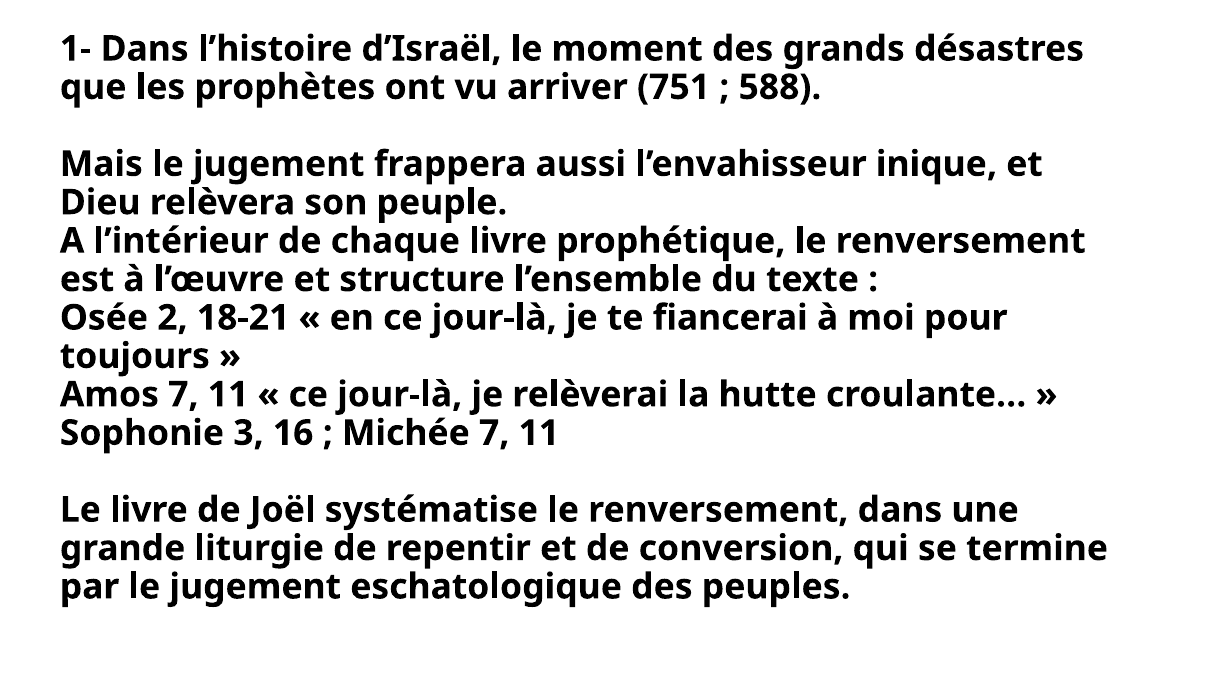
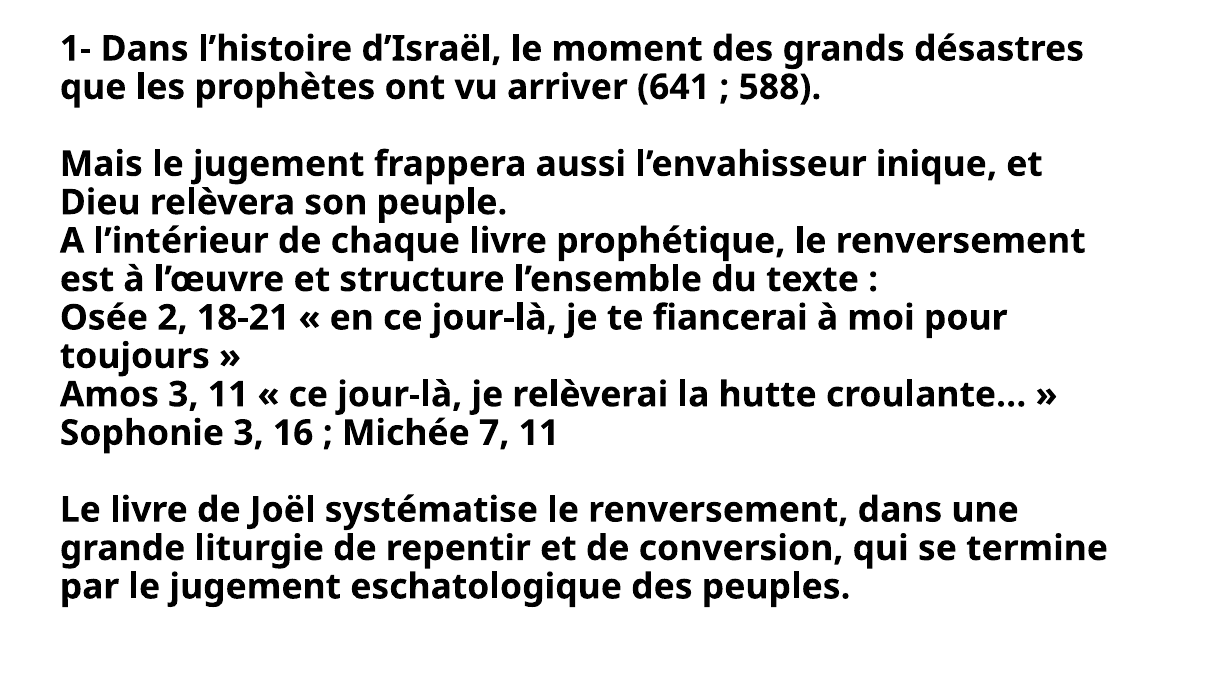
751: 751 -> 641
Amos 7: 7 -> 3
